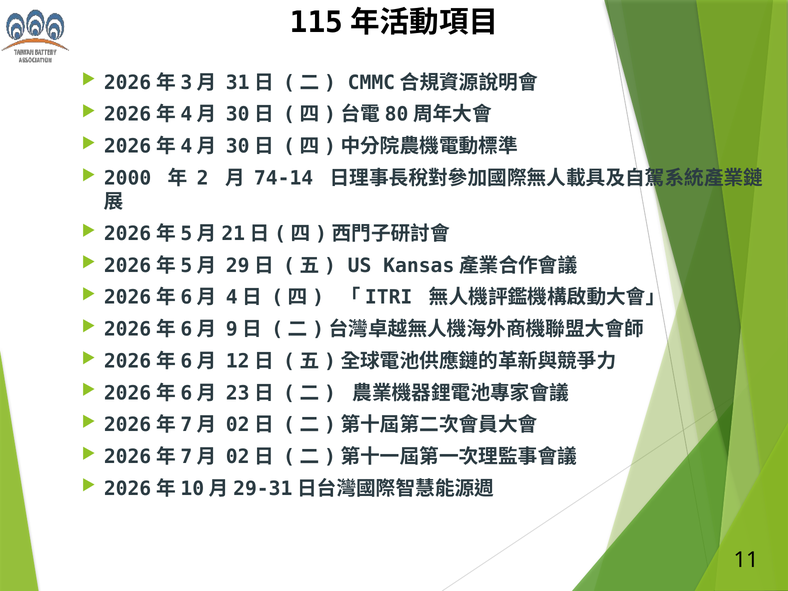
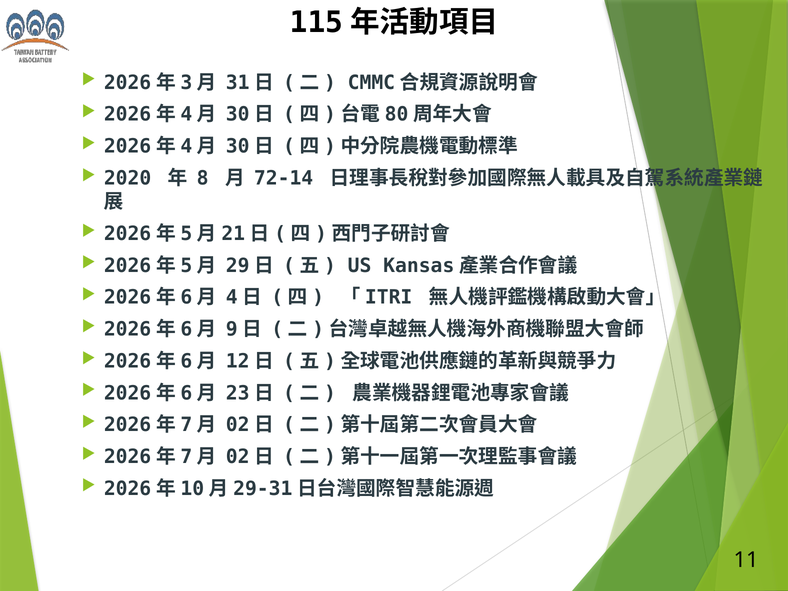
2000: 2000 -> 2020
2: 2 -> 8
74-14: 74-14 -> 72-14
